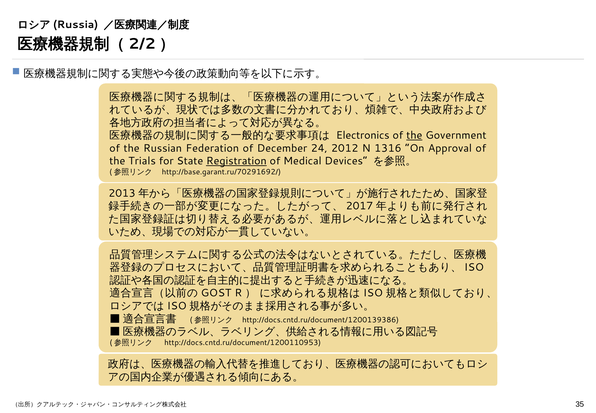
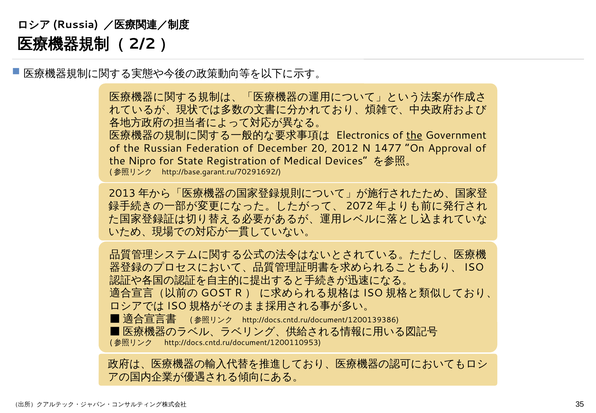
24: 24 -> 20
1316: 1316 -> 1477
Trials: Trials -> Nipro
Registration underline: present -> none
2017: 2017 -> 2072
